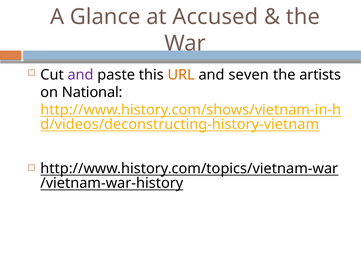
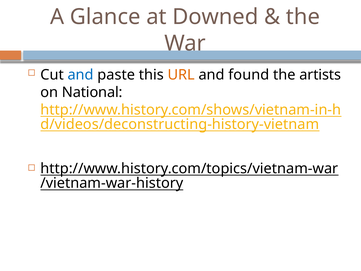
Accused: Accused -> Downed
and at (81, 75) colour: purple -> blue
seven: seven -> found
